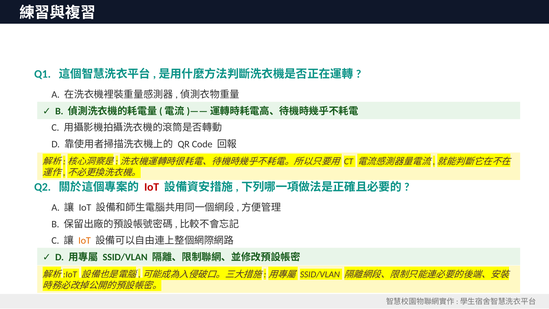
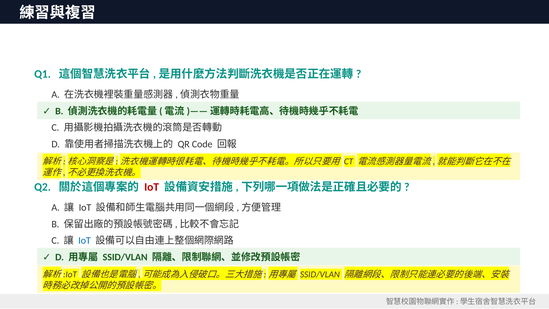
IoT at (85, 240) colour: orange -> blue
